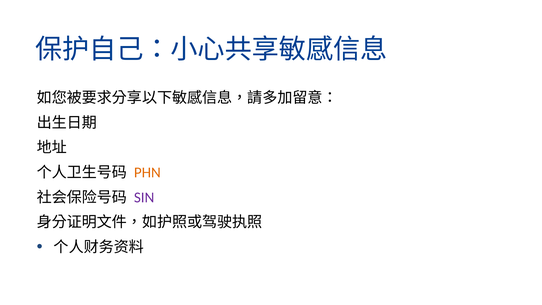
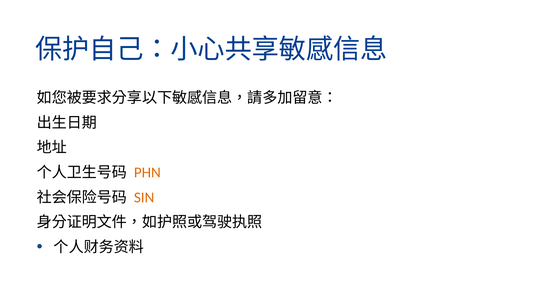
SIN colour: purple -> orange
